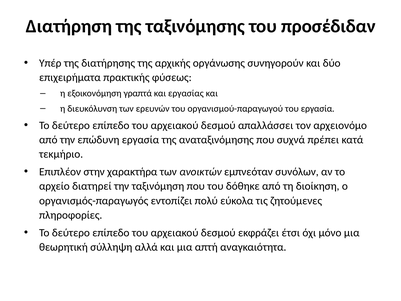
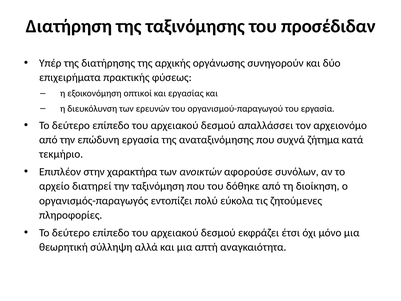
γραπτά: γραπτά -> οπτικοί
πρέπει: πρέπει -> ζήτημα
εμπνεόταν: εμπνεόταν -> αφορούσε
